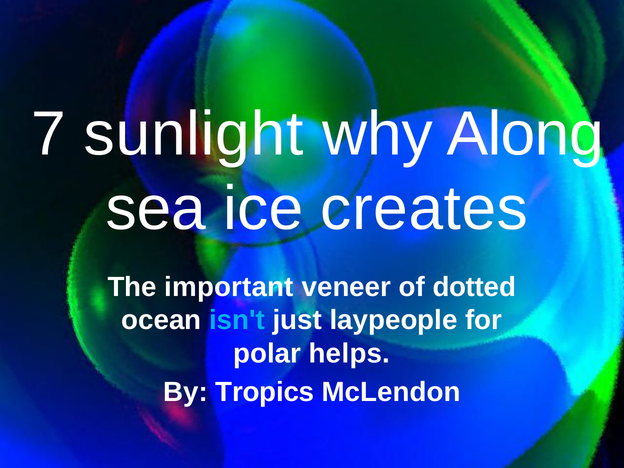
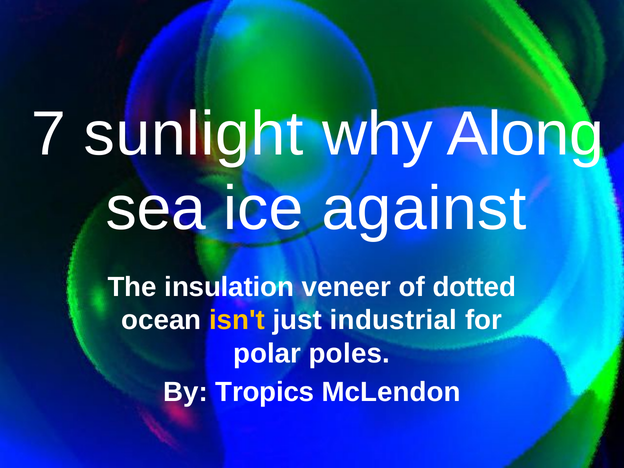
creates: creates -> against
important: important -> insulation
isn't colour: light blue -> yellow
laypeople: laypeople -> industrial
helps: helps -> poles
